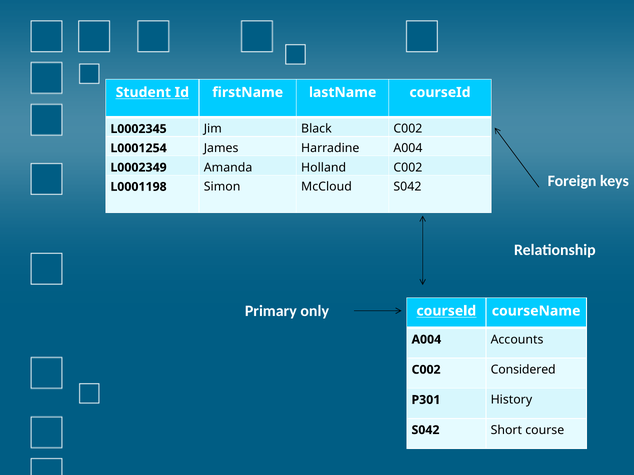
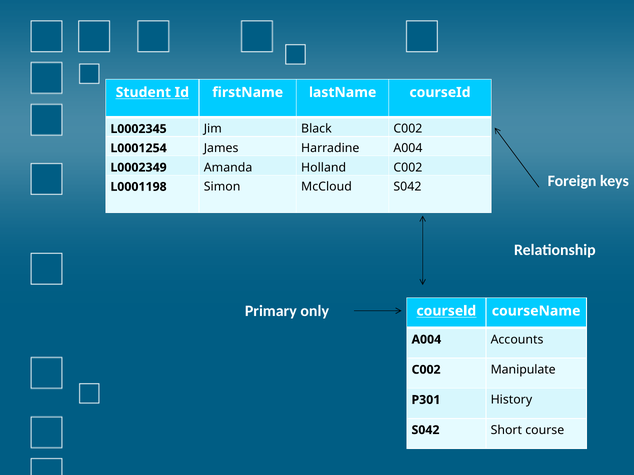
Considered: Considered -> Manipulate
